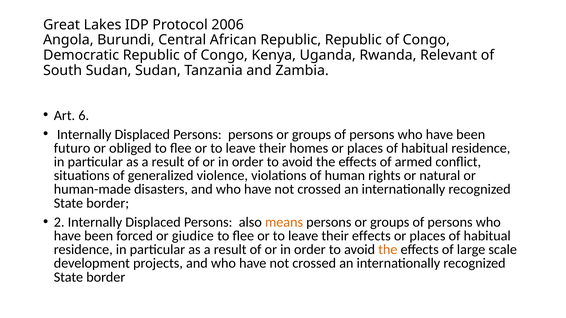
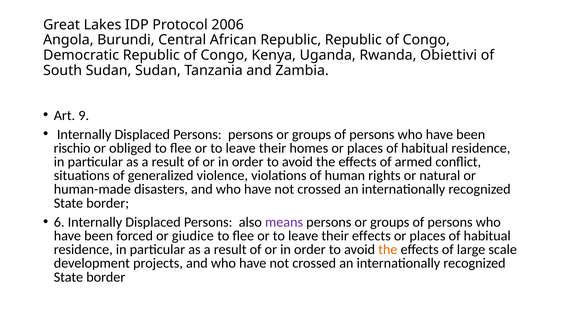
Relevant: Relevant -> Obiettivi
6: 6 -> 9
futuro: futuro -> rischio
2: 2 -> 6
means colour: orange -> purple
